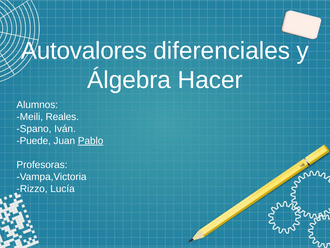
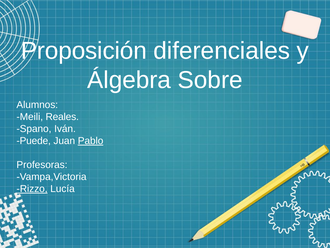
Autovalores: Autovalores -> Proposición
Hacer: Hacer -> Sobre
Rizzo underline: none -> present
